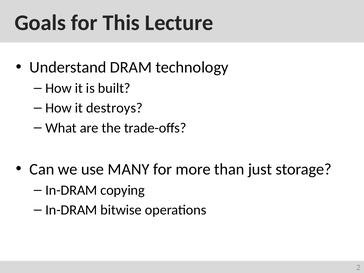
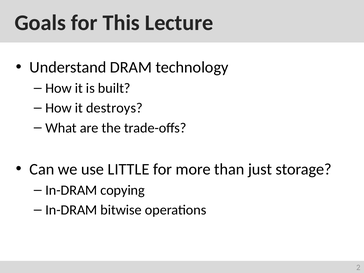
MANY: MANY -> LITTLE
